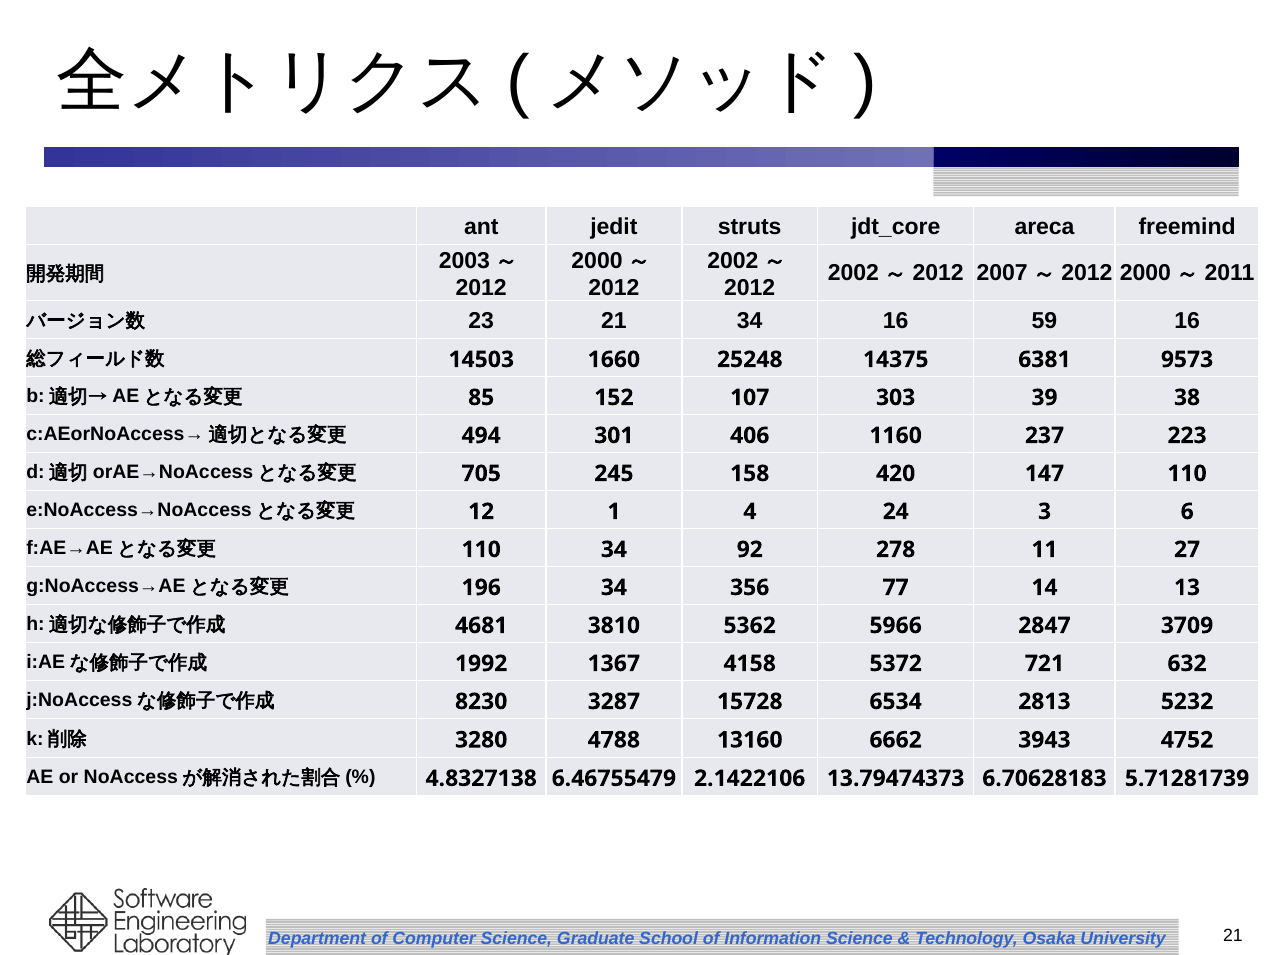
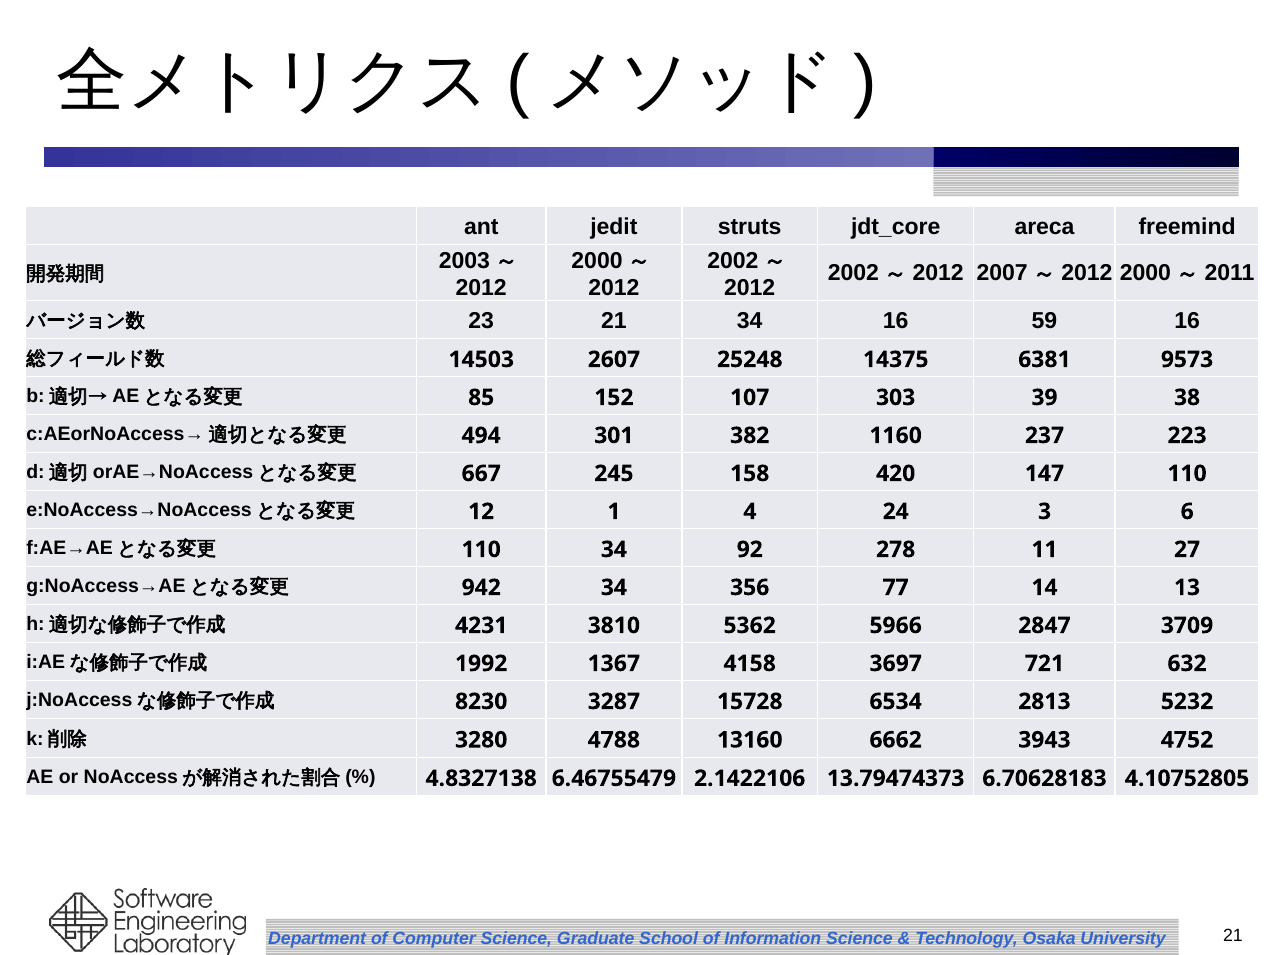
1660: 1660 -> 2607
406: 406 -> 382
705: 705 -> 667
196: 196 -> 942
4681: 4681 -> 4231
5372: 5372 -> 3697
5.71281739: 5.71281739 -> 4.10752805
